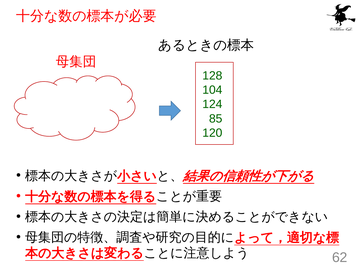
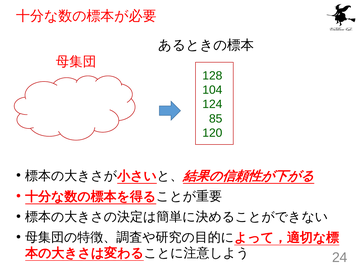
62: 62 -> 24
